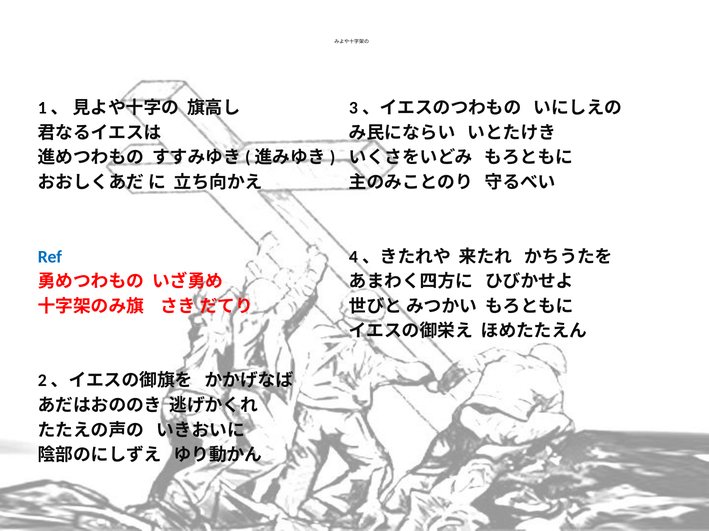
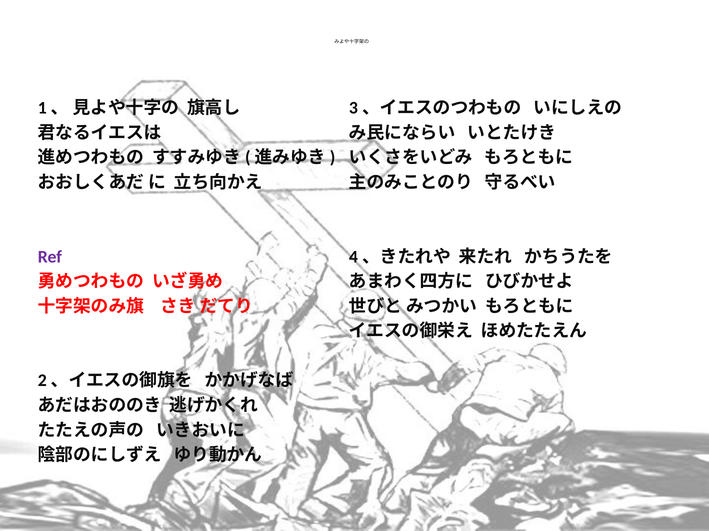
Ref colour: blue -> purple
